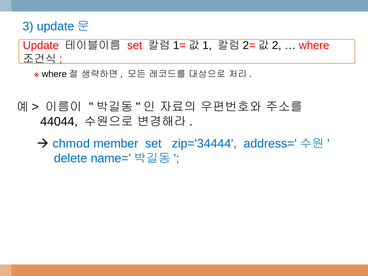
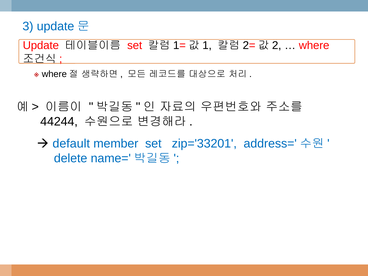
44044: 44044 -> 44244
chmod: chmod -> default
zip='34444: zip='34444 -> zip='33201
